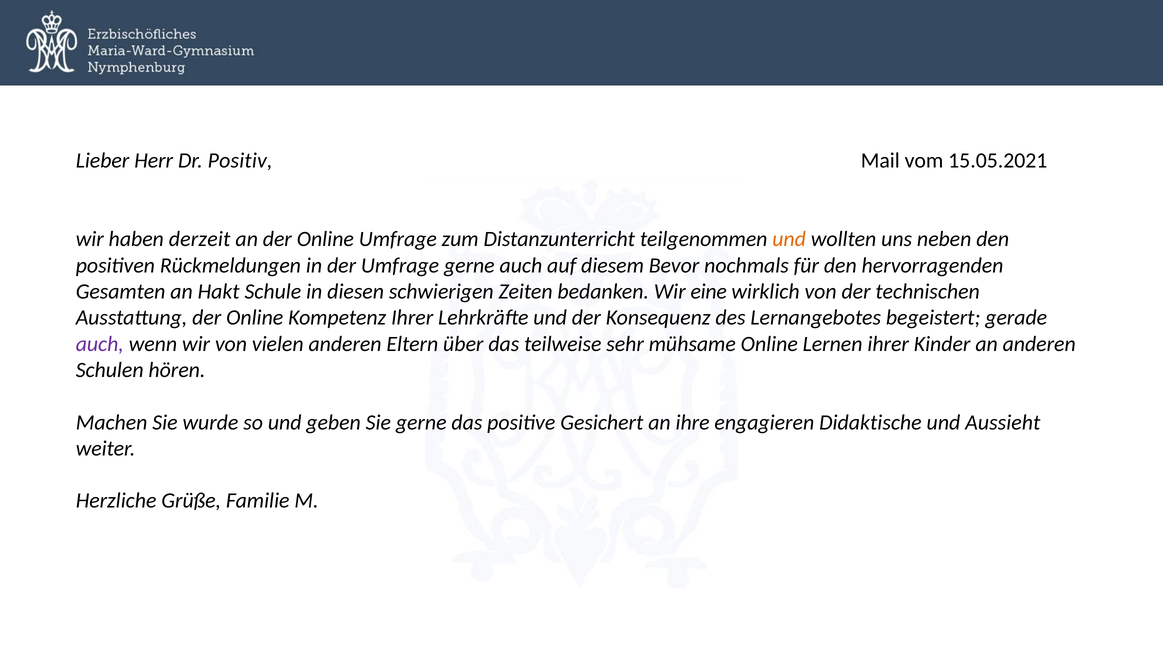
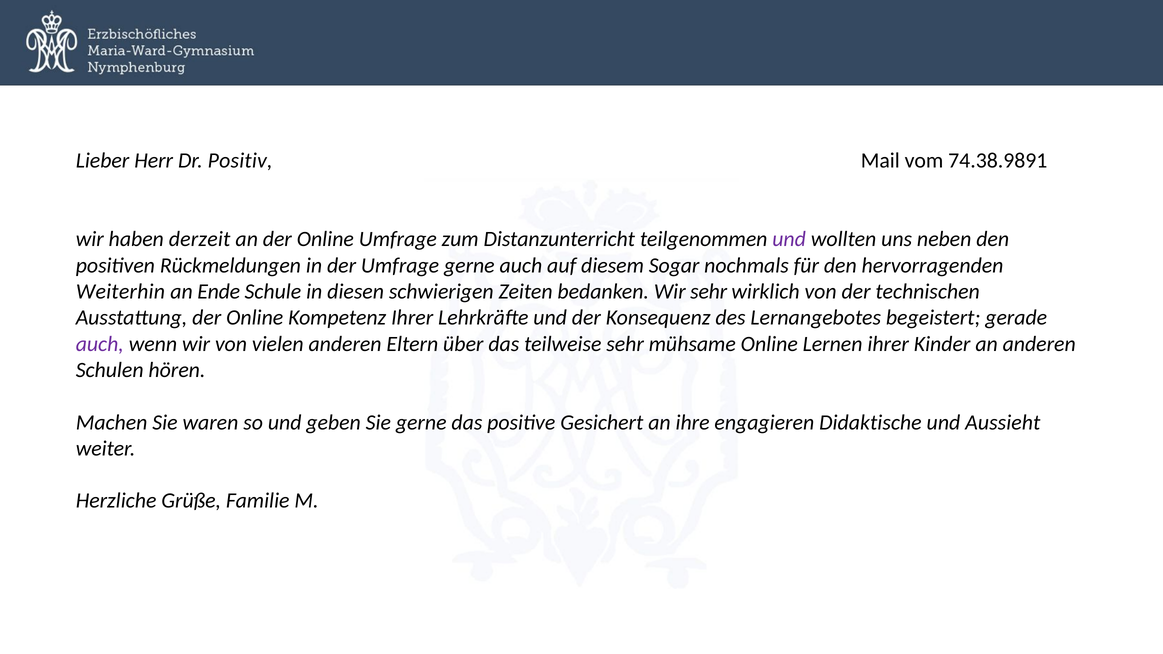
15.05.2021: 15.05.2021 -> 74.38.9891
und at (789, 239) colour: orange -> purple
Bevor: Bevor -> Sogar
Gesamten: Gesamten -> Weiterhin
Hakt: Hakt -> Ende
Wir eine: eine -> sehr
wurde: wurde -> waren
